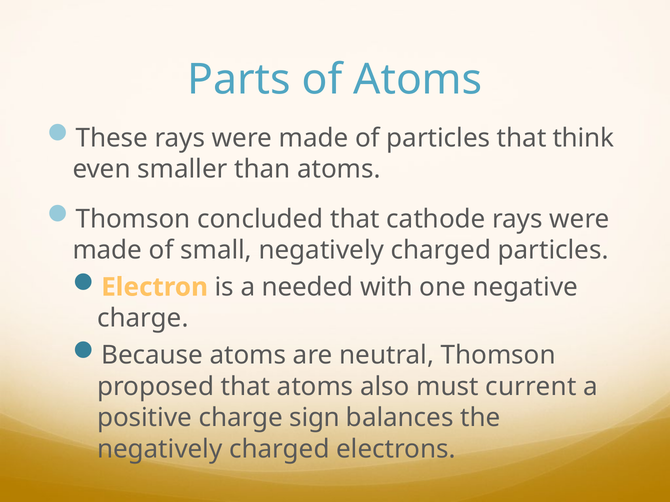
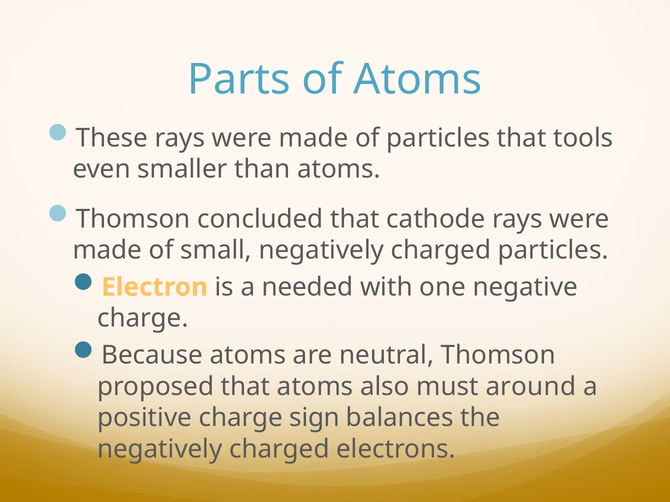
think: think -> tools
current: current -> around
